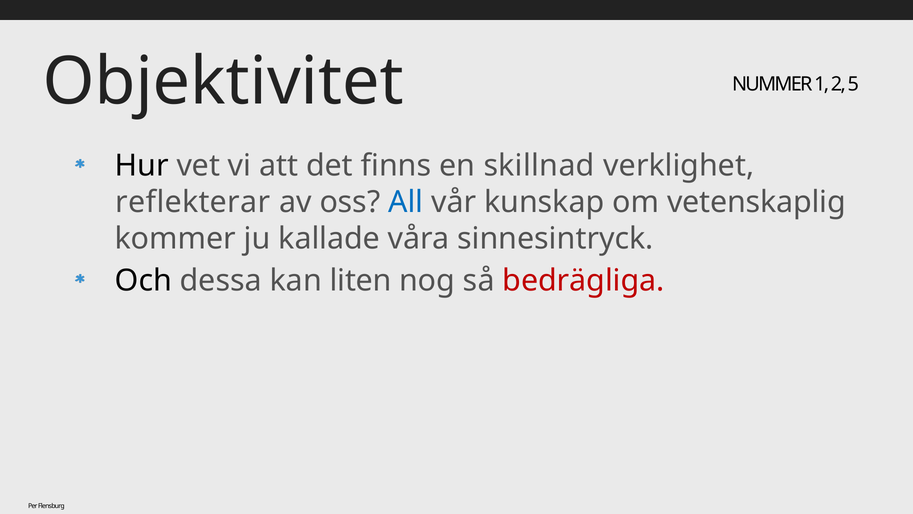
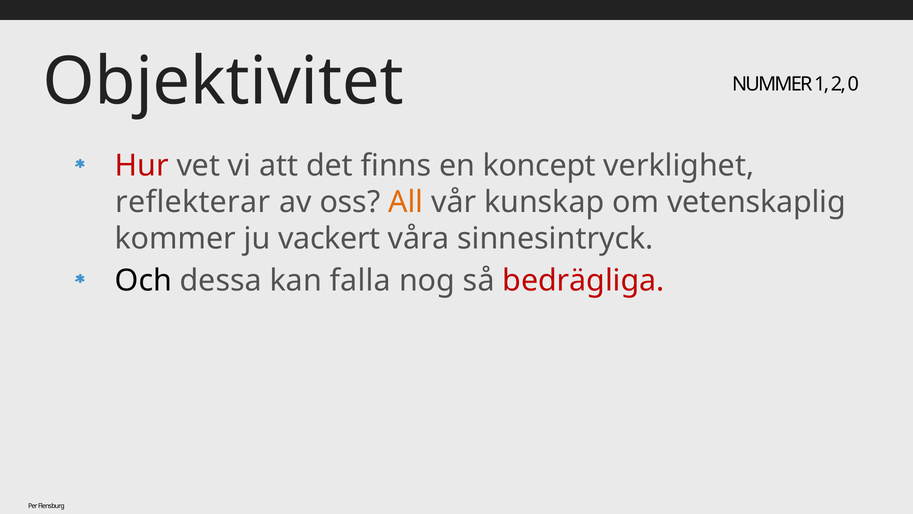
5: 5 -> 0
Hur colour: black -> red
skillnad: skillnad -> koncept
All colour: blue -> orange
kallade: kallade -> vackert
liten: liten -> falla
